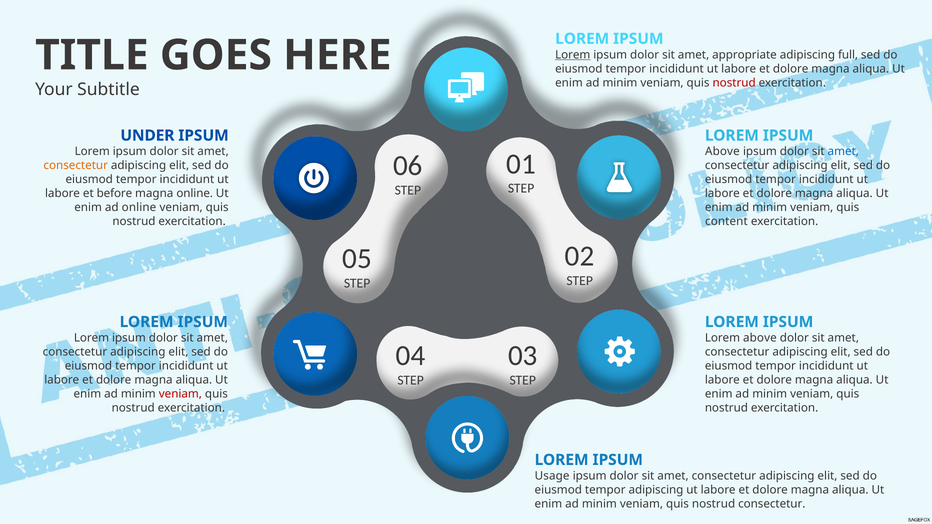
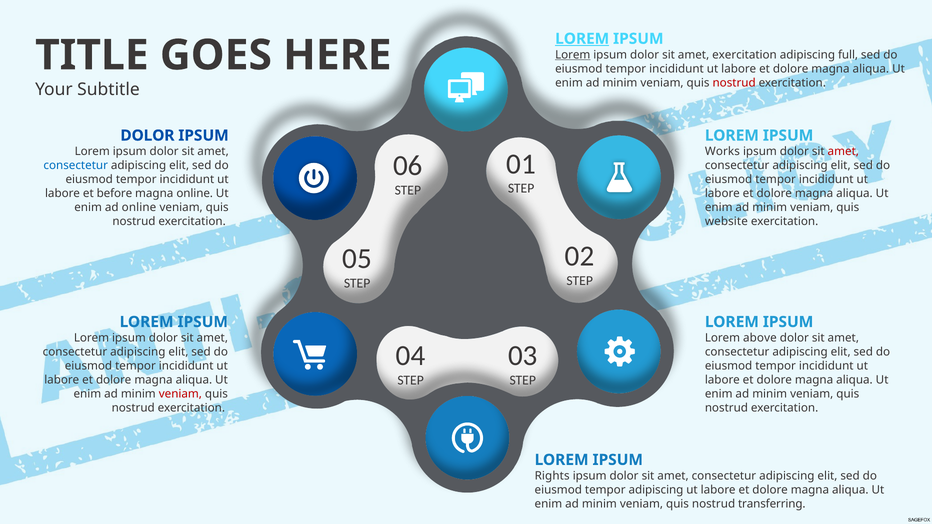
LOREM at (582, 39) underline: none -> present
amet appropriate: appropriate -> exercitation
UNDER at (147, 136): UNDER -> DOLOR
Above at (722, 152): Above -> Works
amet at (843, 152) colour: blue -> red
consectetur at (76, 166) colour: orange -> blue
content: content -> website
Usage: Usage -> Rights
nostrud consectetur: consectetur -> transferring
